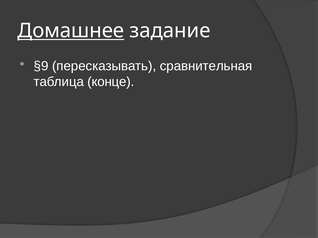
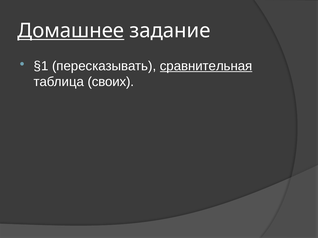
§9: §9 -> §1
сравнительная underline: none -> present
конце: конце -> своих
